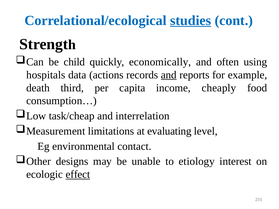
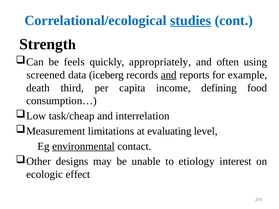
child: child -> feels
economically: economically -> appropriately
hospitals: hospitals -> screened
actions: actions -> iceberg
cheaply: cheaply -> defining
environmental underline: none -> present
effect underline: present -> none
